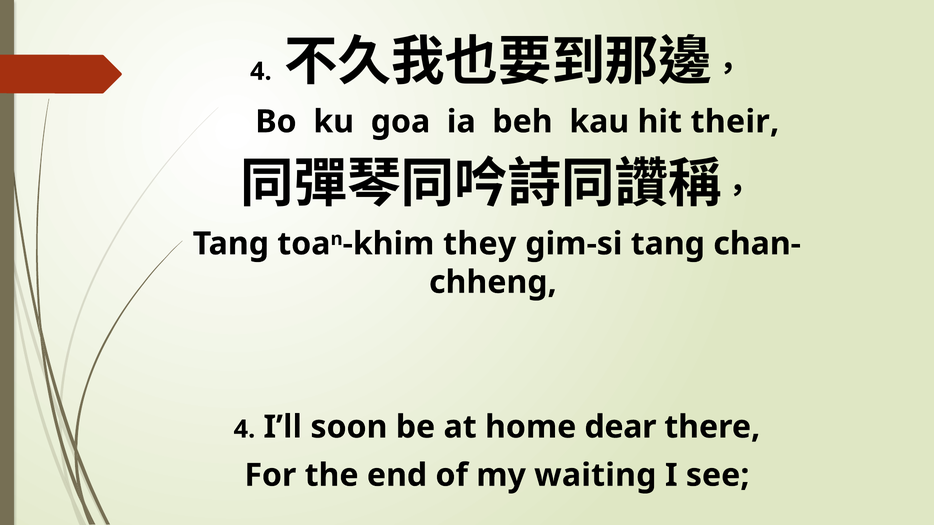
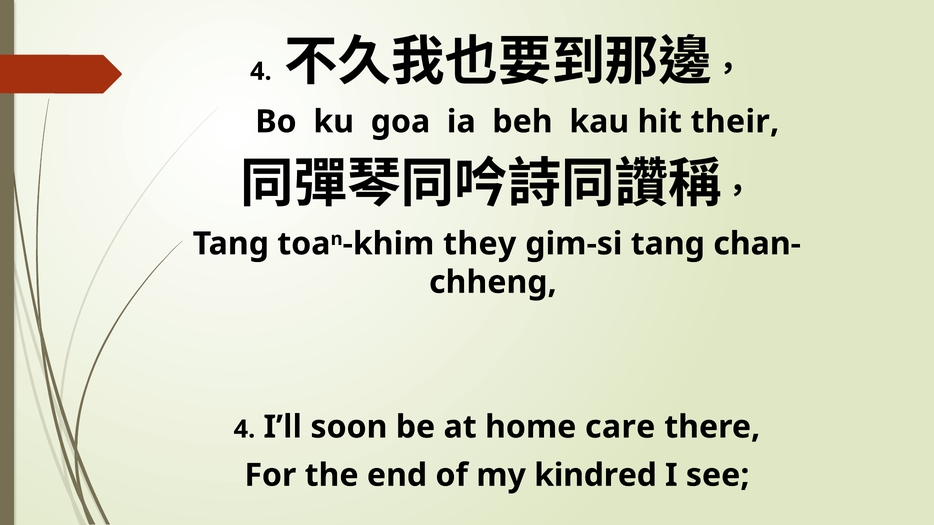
dear: dear -> care
waiting: waiting -> kindred
